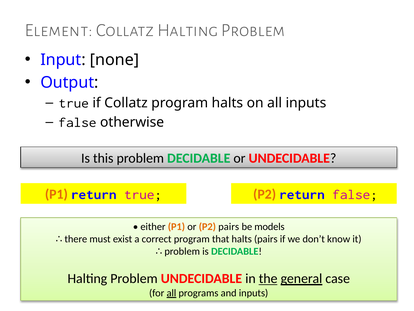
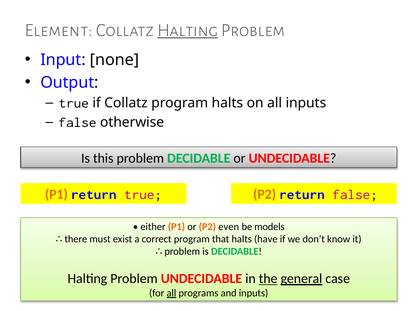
Halting at (188, 30) underline: none -> present
P2 pairs: pairs -> even
halts pairs: pairs -> have
